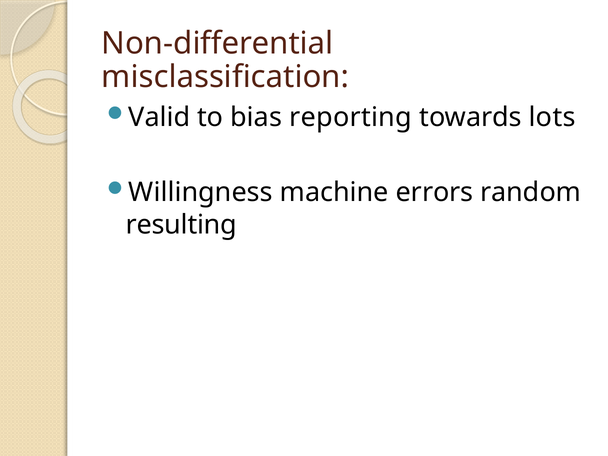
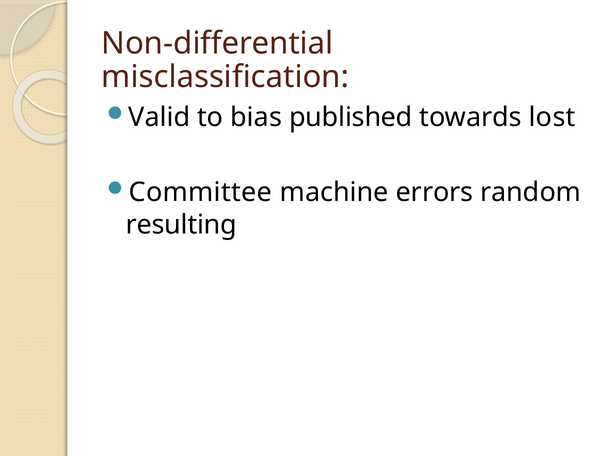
reporting: reporting -> published
lots: lots -> lost
Willingness: Willingness -> Committee
